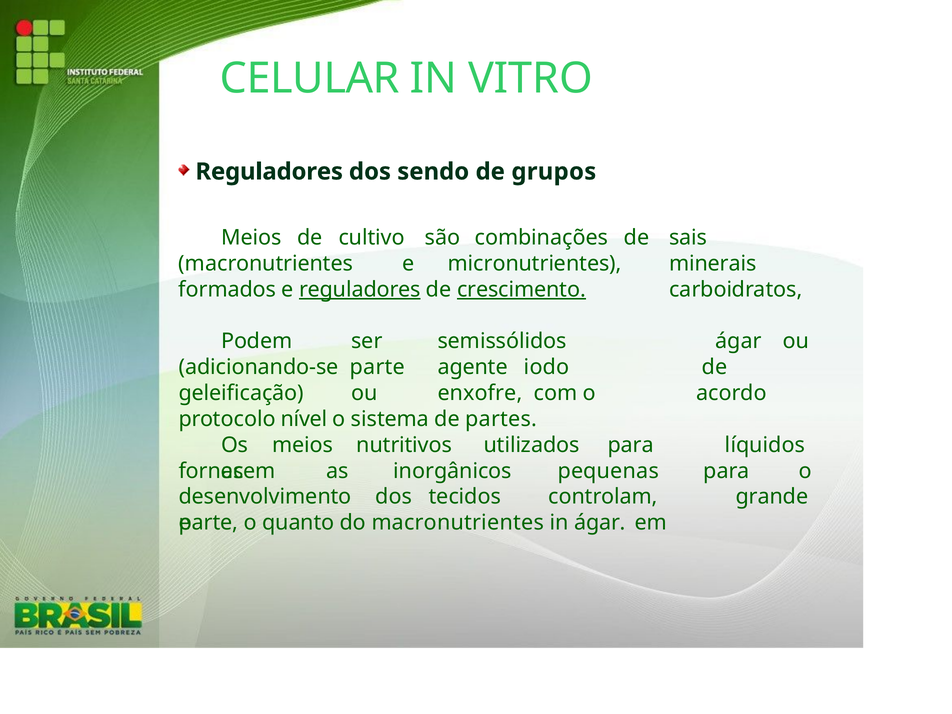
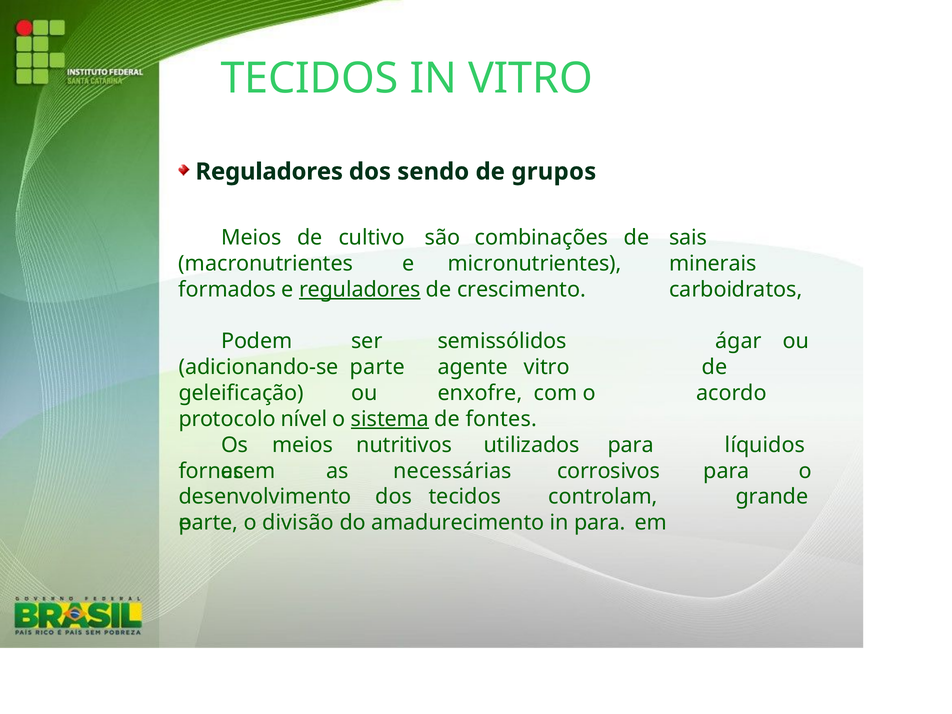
CELULAR at (310, 79): CELULAR -> TECIDOS
crescimento underline: present -> none
agente iodo: iodo -> vitro
sistema underline: none -> present
partes: partes -> fontes
inorgânicos: inorgânicos -> necessárias
pequenas: pequenas -> corrosivos
quanto: quanto -> divisão
do macronutrientes: macronutrientes -> amadurecimento
in ágar: ágar -> para
